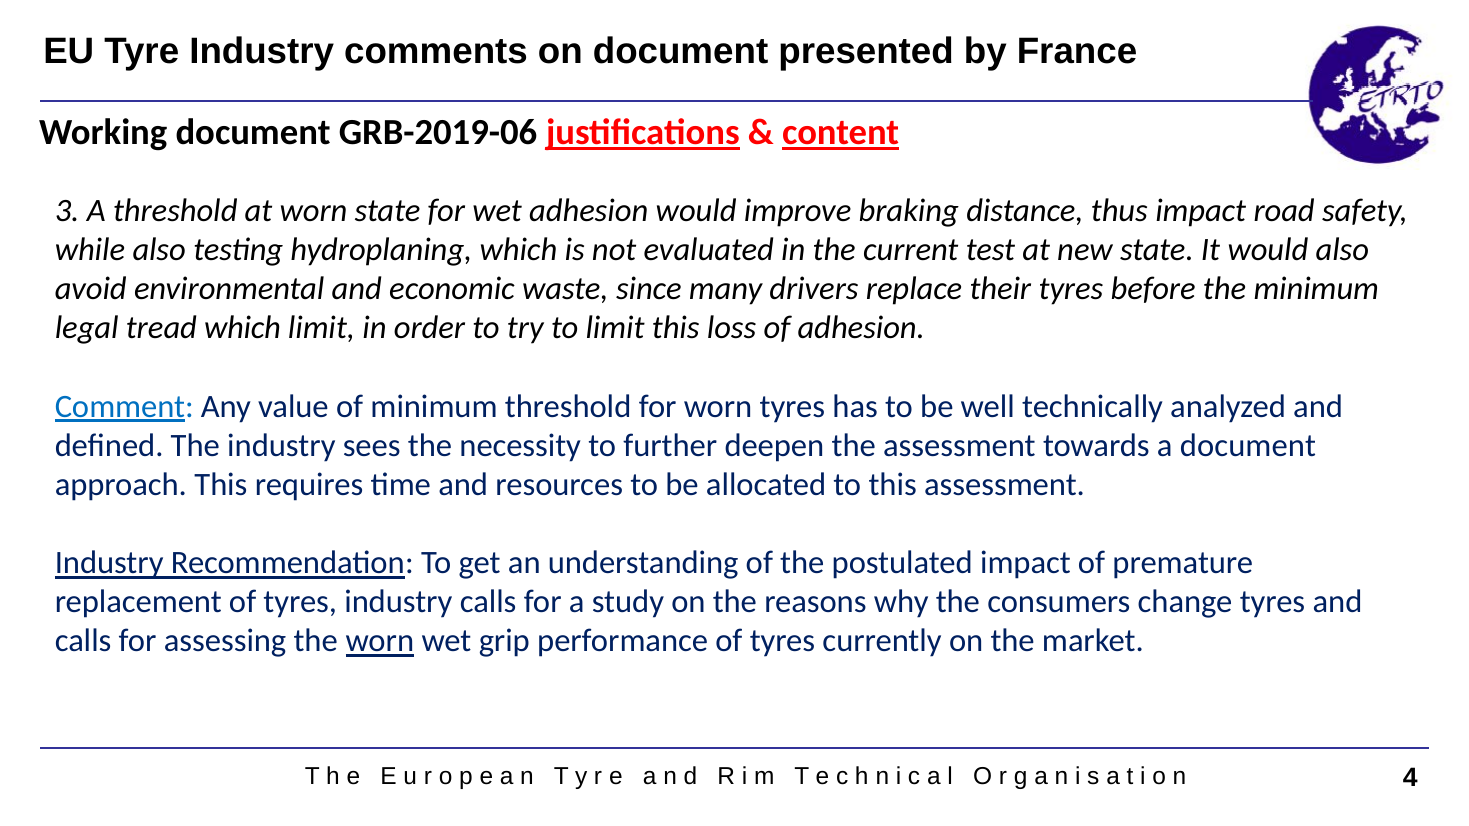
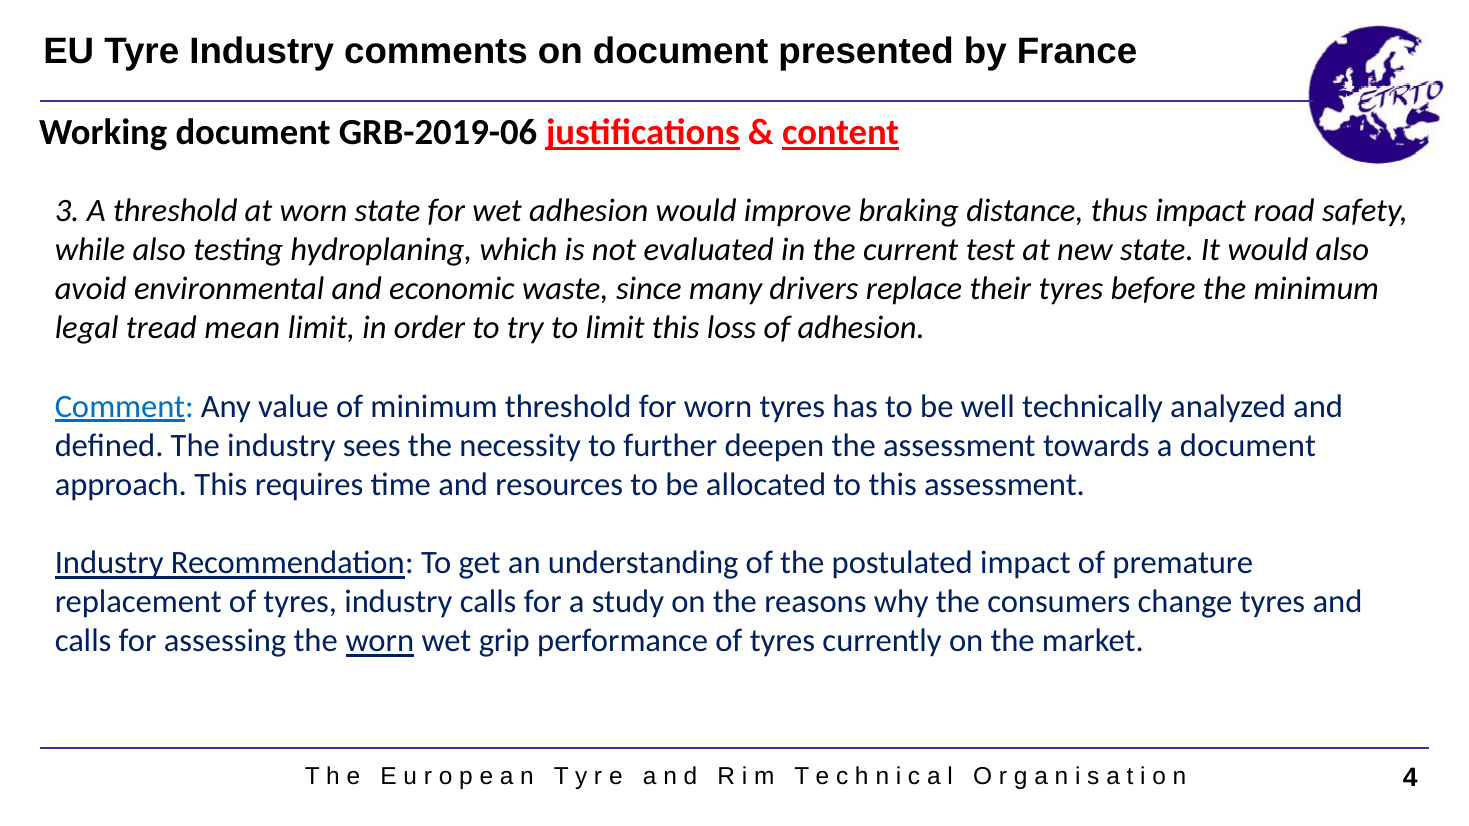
tread which: which -> mean
